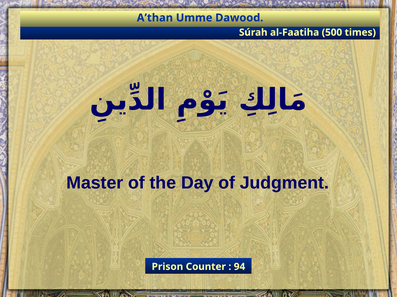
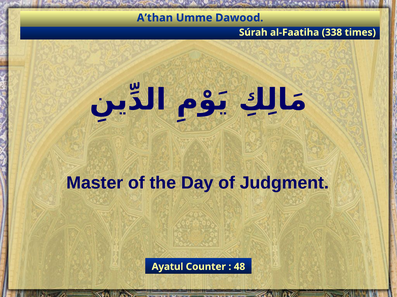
500: 500 -> 338
Prison: Prison -> Ayatul
94: 94 -> 48
